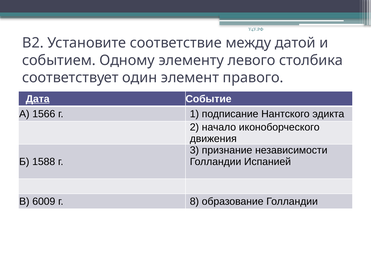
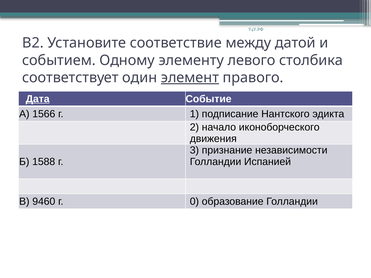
элемент underline: none -> present
6009: 6009 -> 9460
8: 8 -> 0
